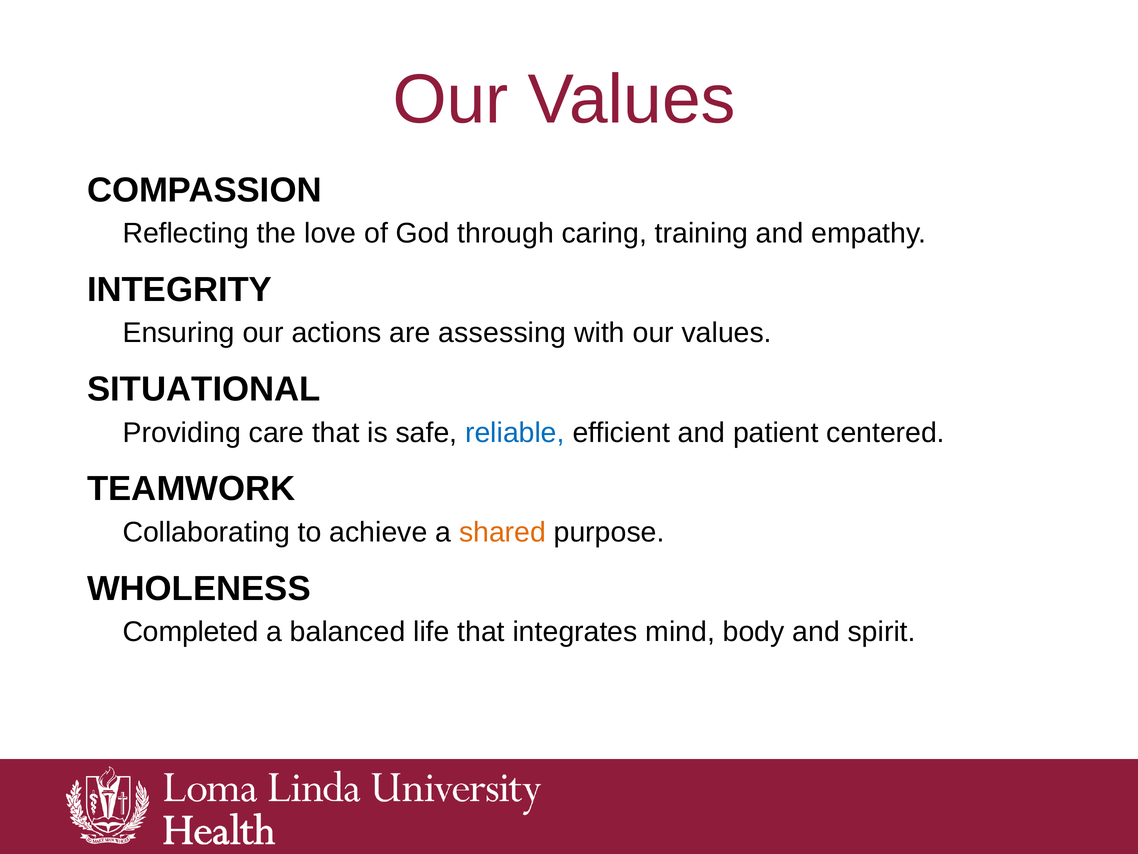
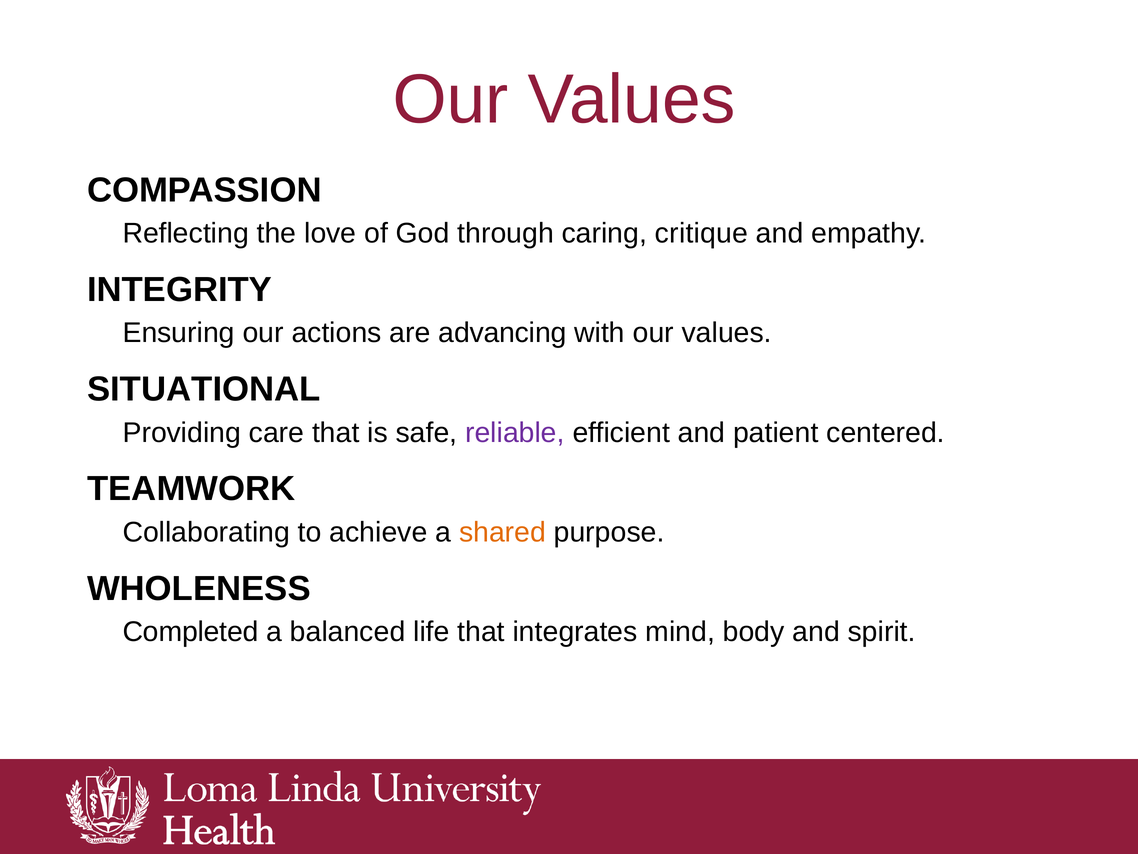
training: training -> critique
assessing: assessing -> advancing
reliable colour: blue -> purple
